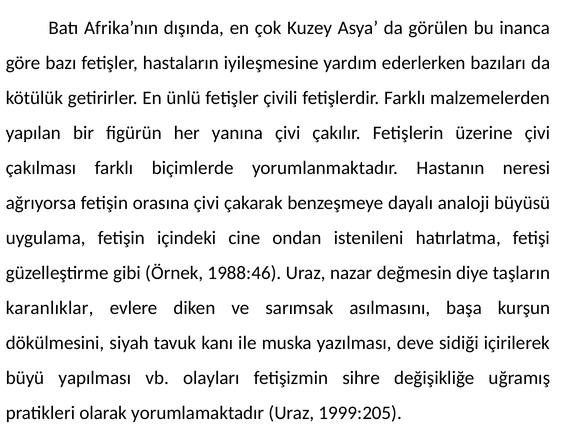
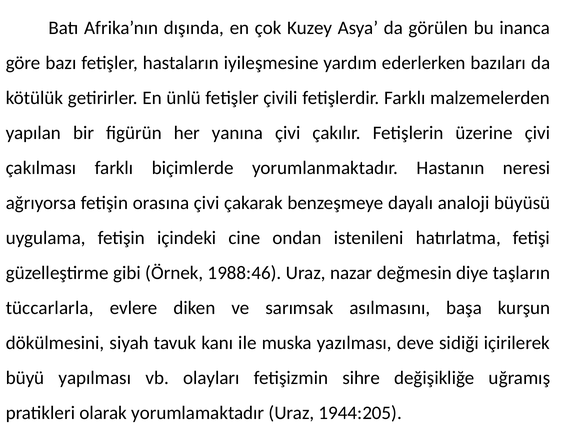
karanlıklar: karanlıklar -> tüccarlarla
1999:205: 1999:205 -> 1944:205
